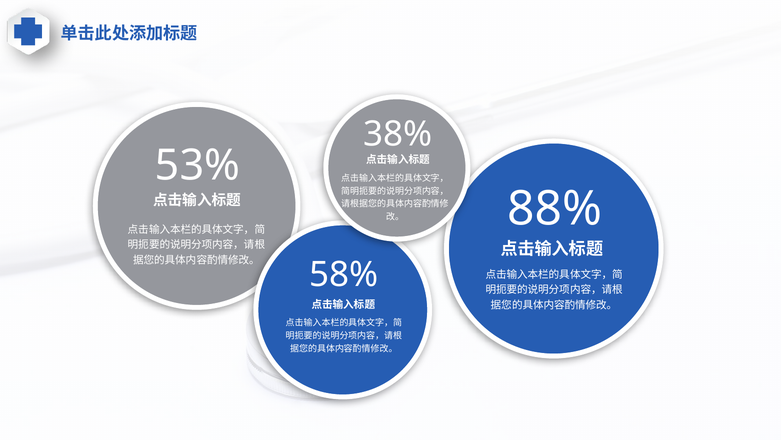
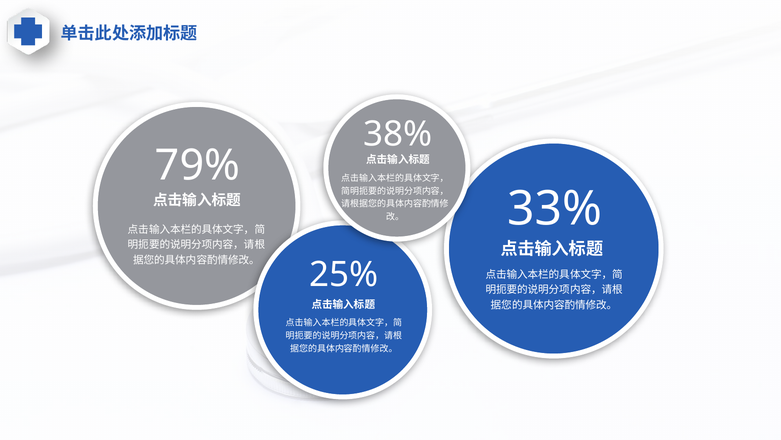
53%: 53% -> 79%
88%: 88% -> 33%
58%: 58% -> 25%
